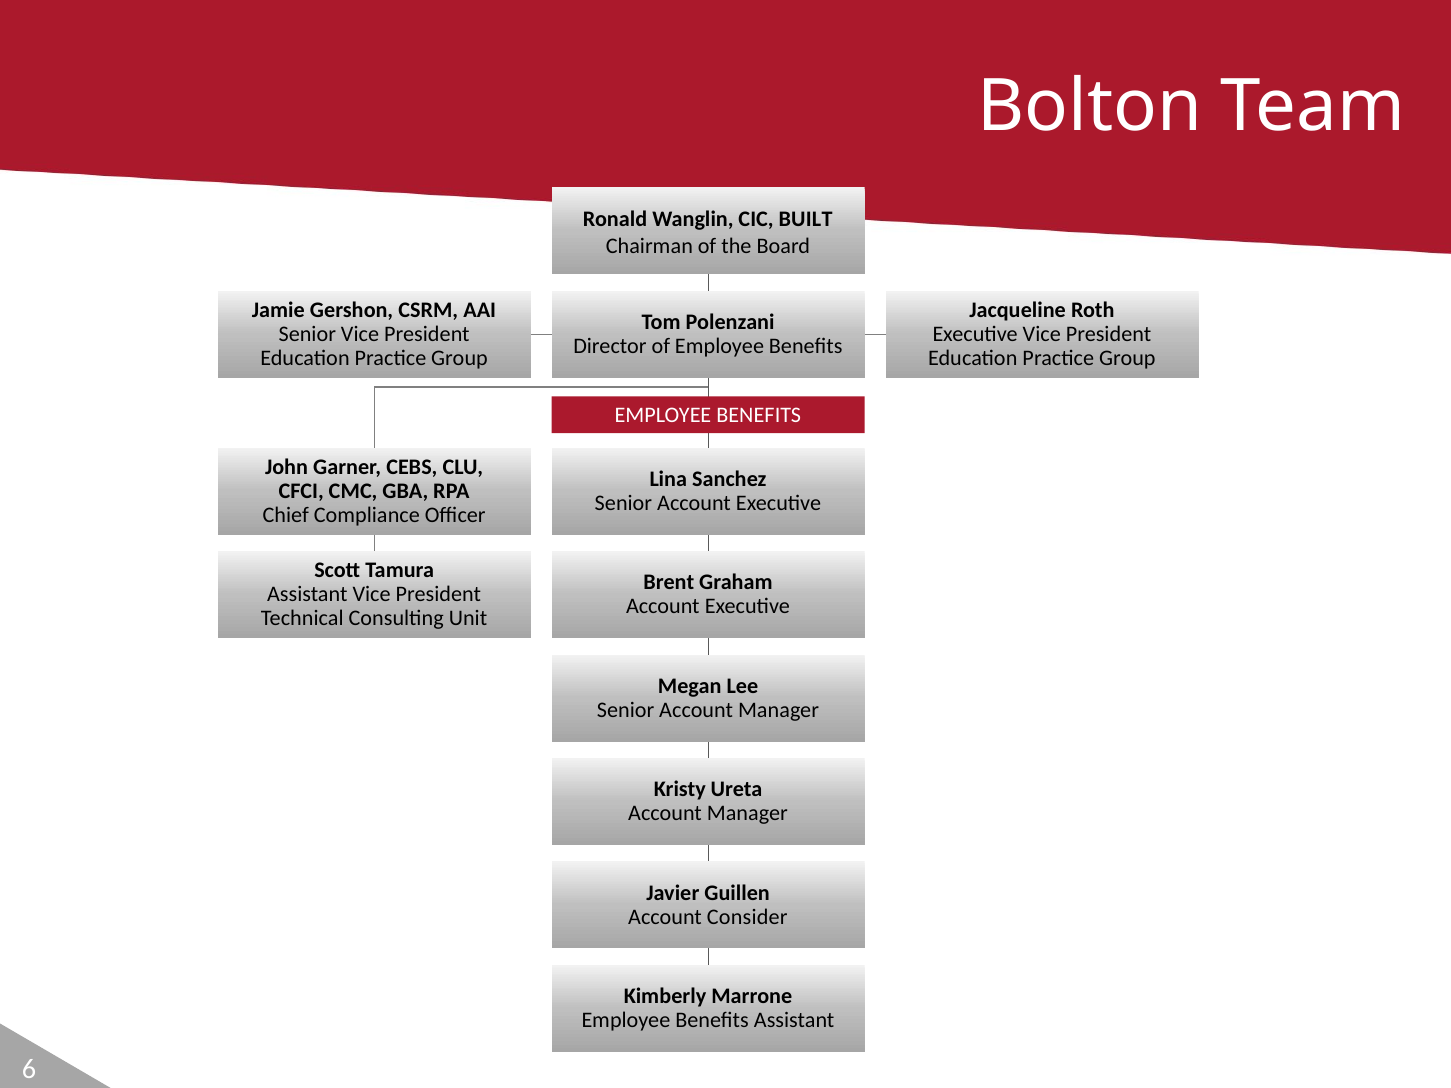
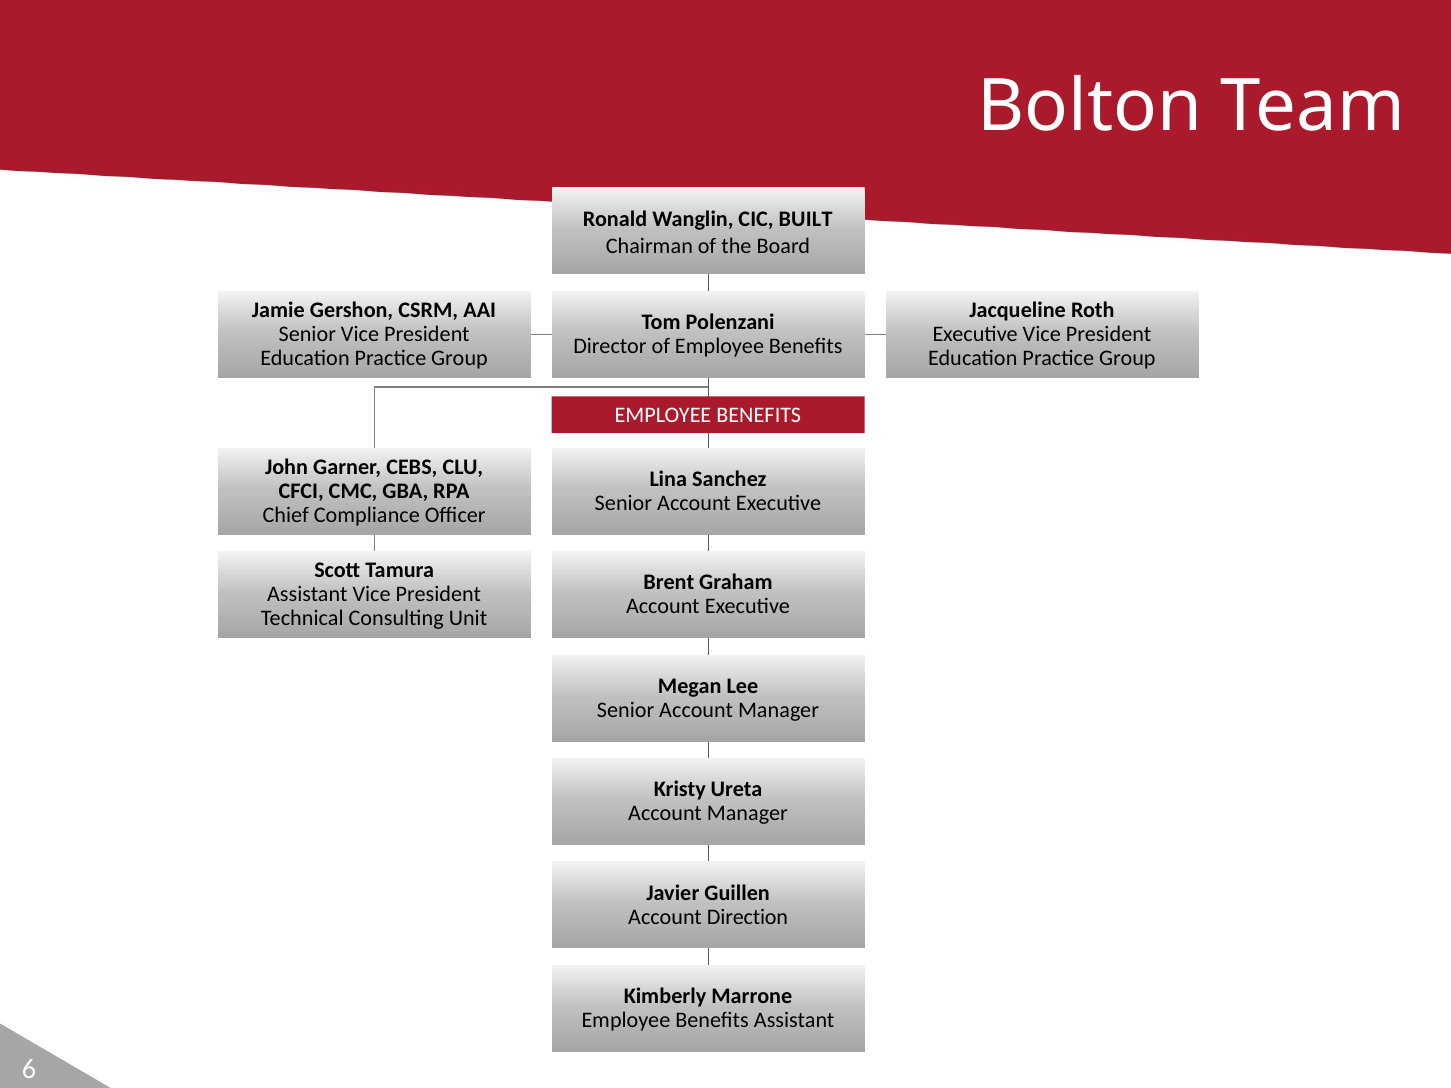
Consider: Consider -> Direction
